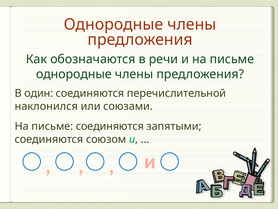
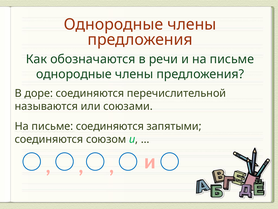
один: один -> доре
наклонился: наклонился -> называются
